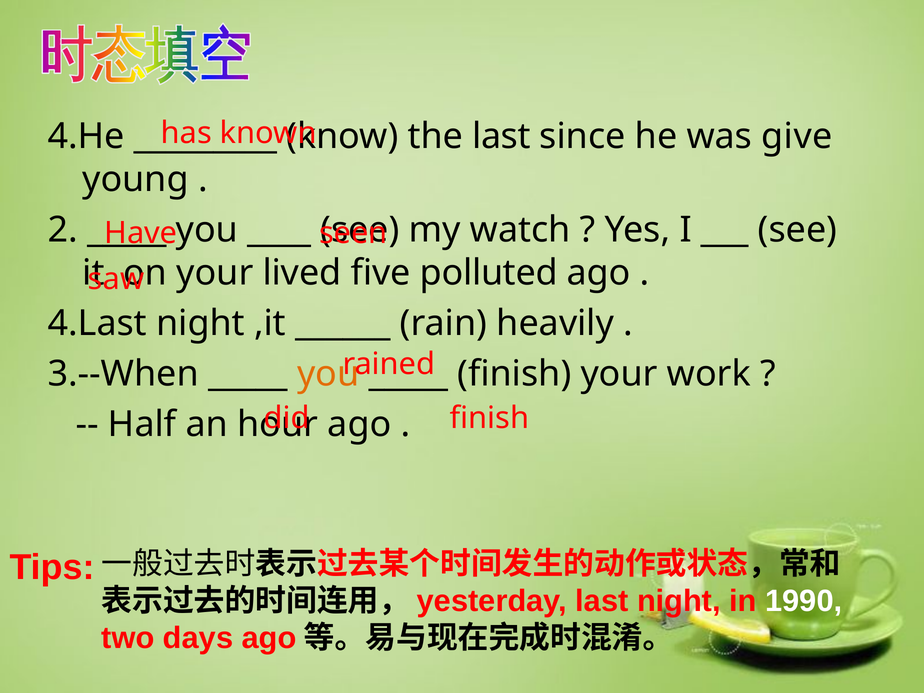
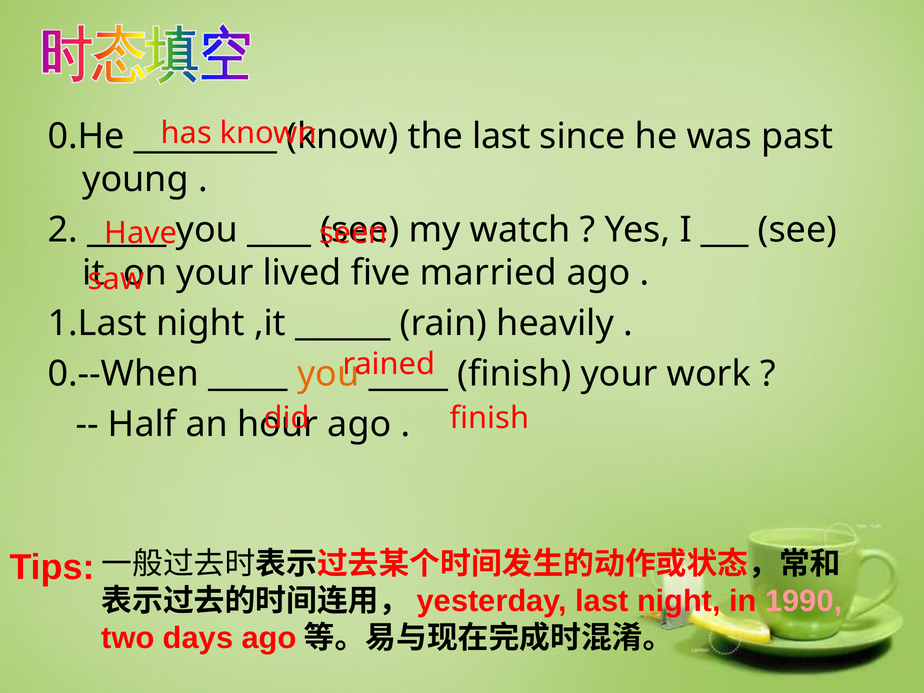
4.He: 4.He -> 0.He
give: give -> past
polluted: polluted -> married
4.Last: 4.Last -> 1.Last
3.--When: 3.--When -> 0.--When
1990 colour: white -> pink
